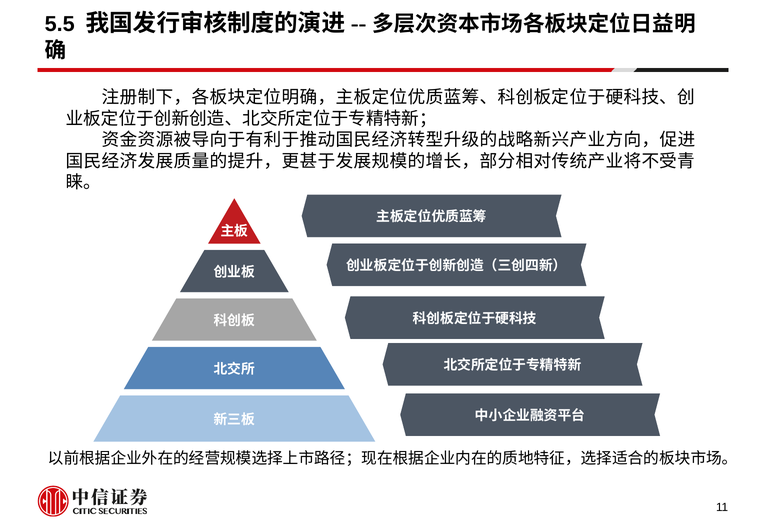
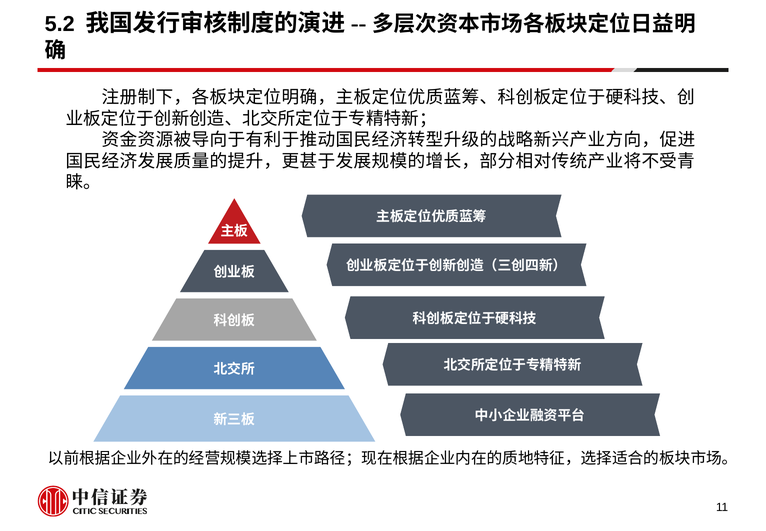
5.5: 5.5 -> 5.2
